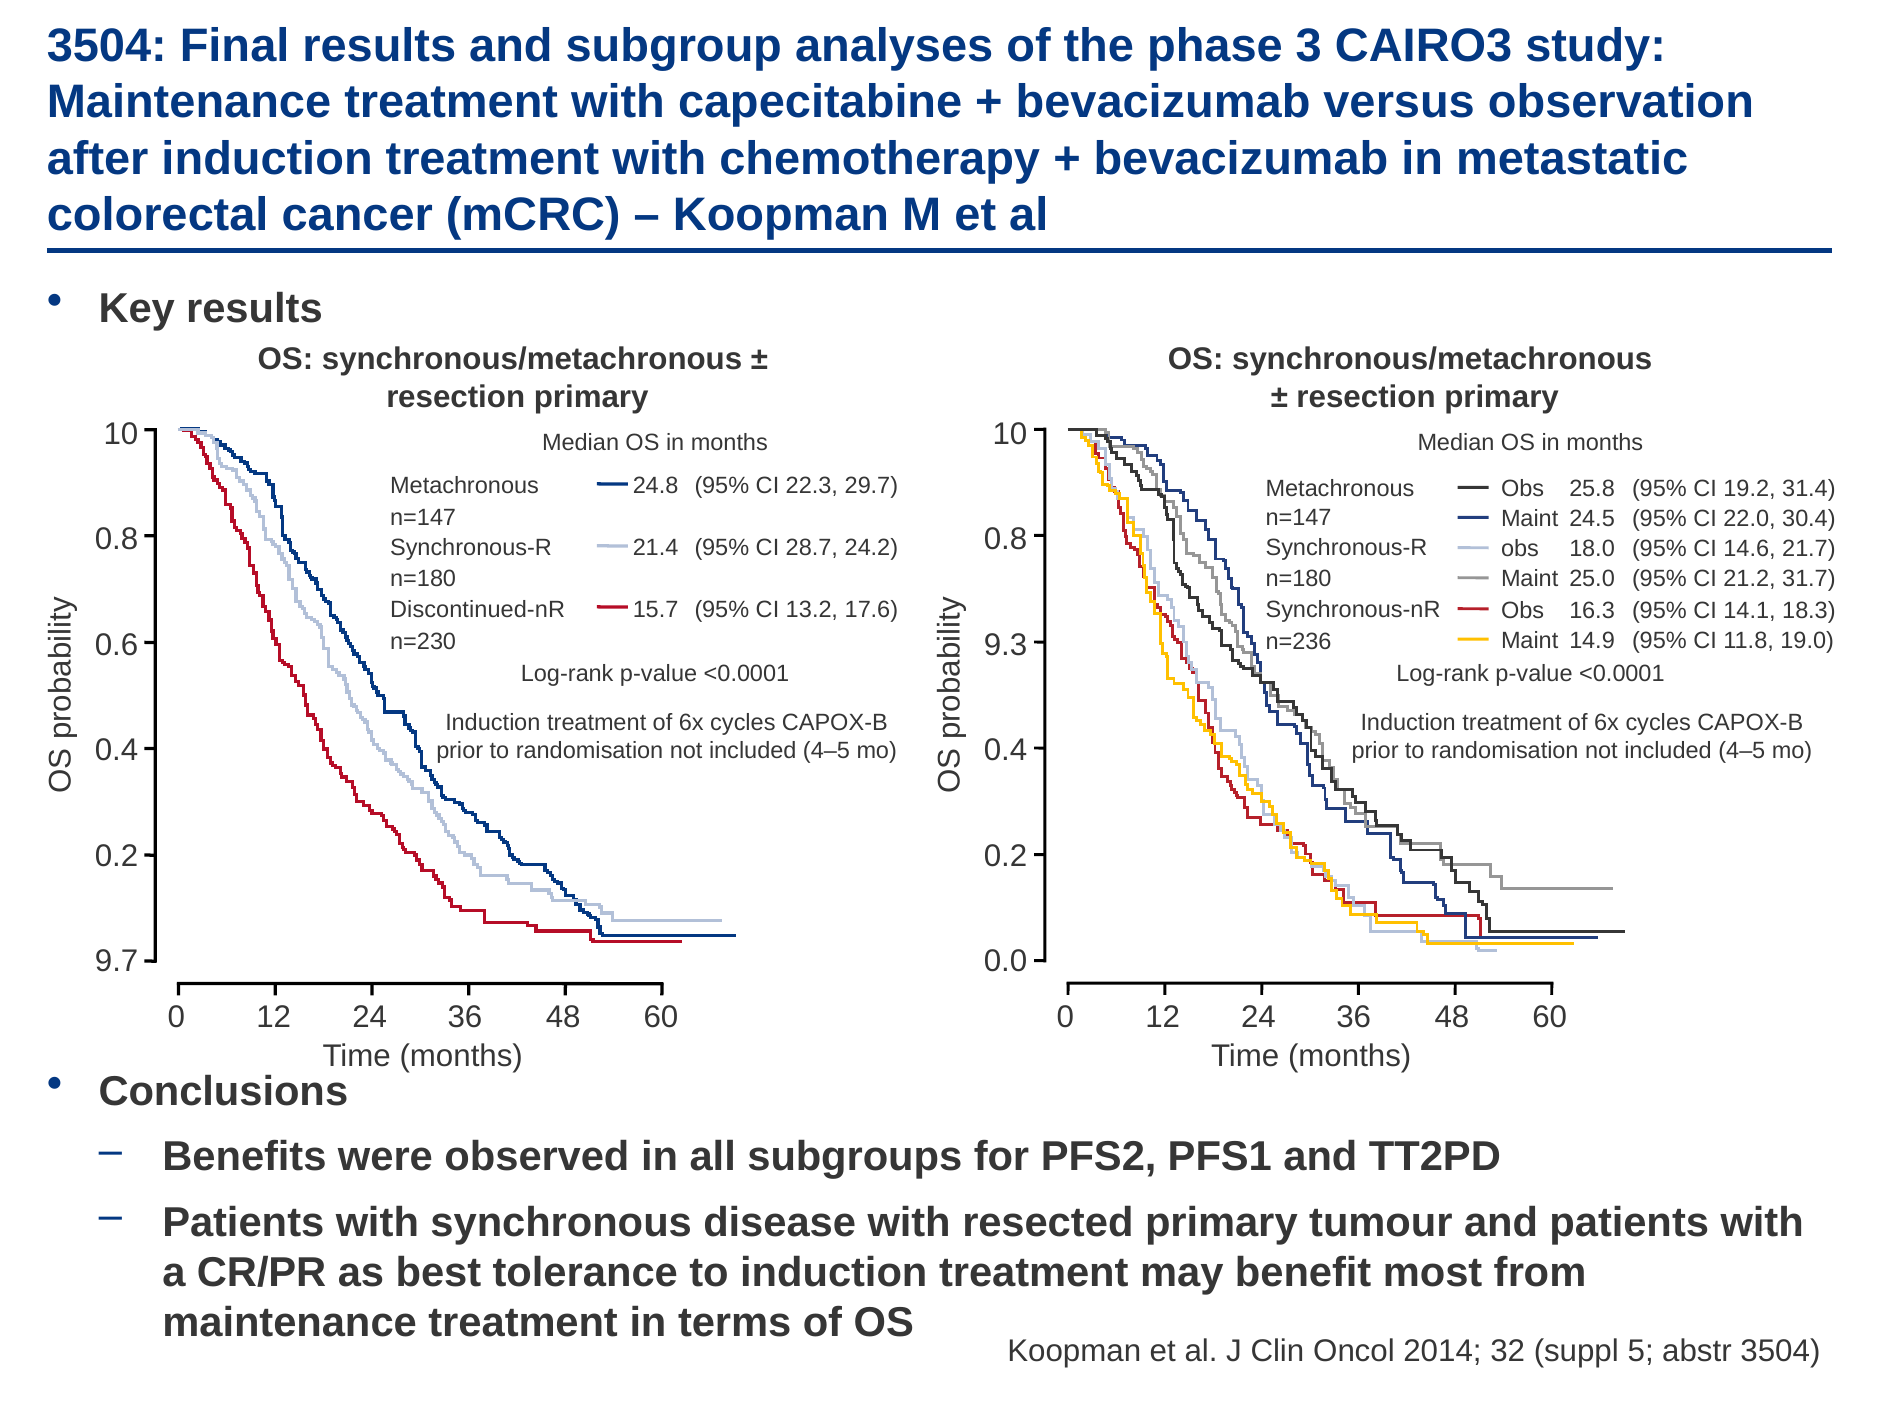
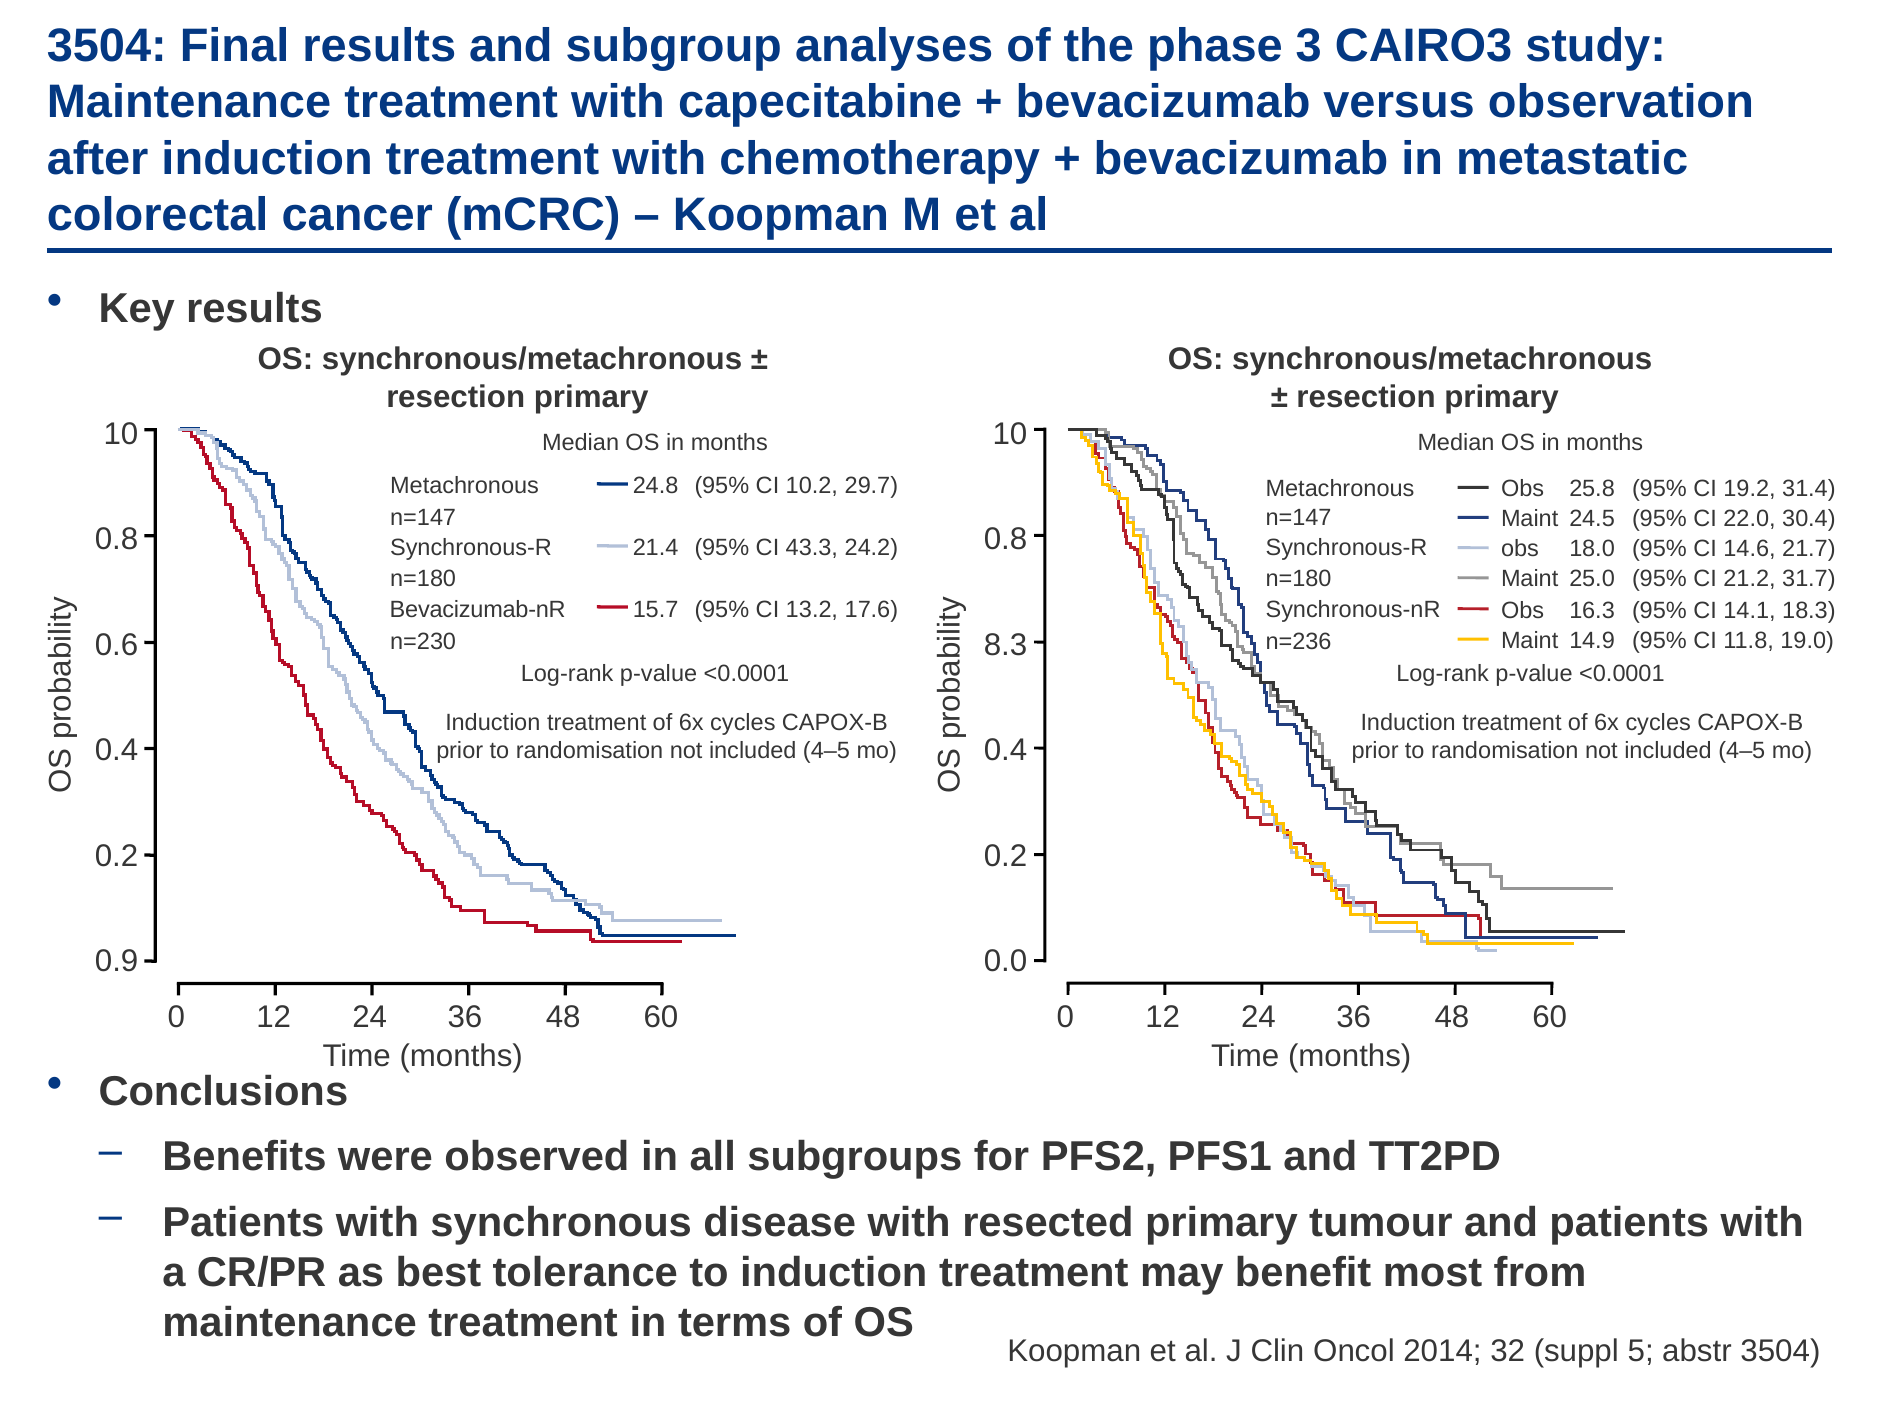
22.3: 22.3 -> 10.2
28.7: 28.7 -> 43.3
Discontinued-nR: Discontinued-nR -> Bevacizumab-nR
9.3: 9.3 -> 8.3
9.7: 9.7 -> 0.9
